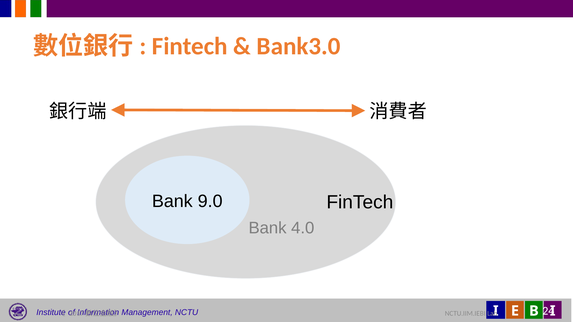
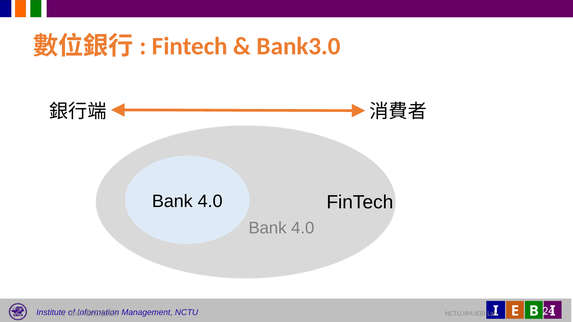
9.0 at (210, 201): 9.0 -> 4.0
